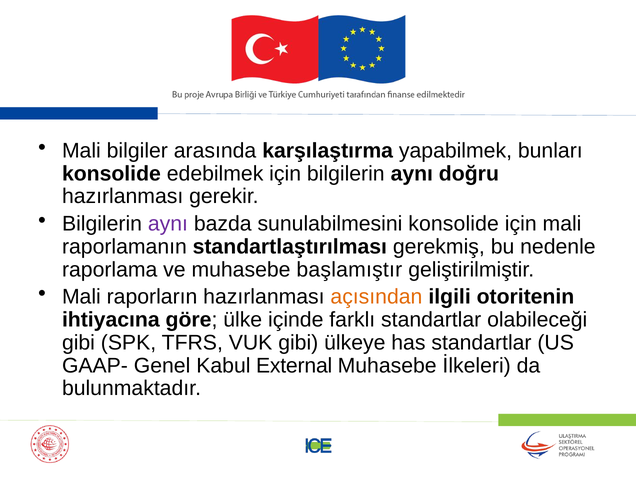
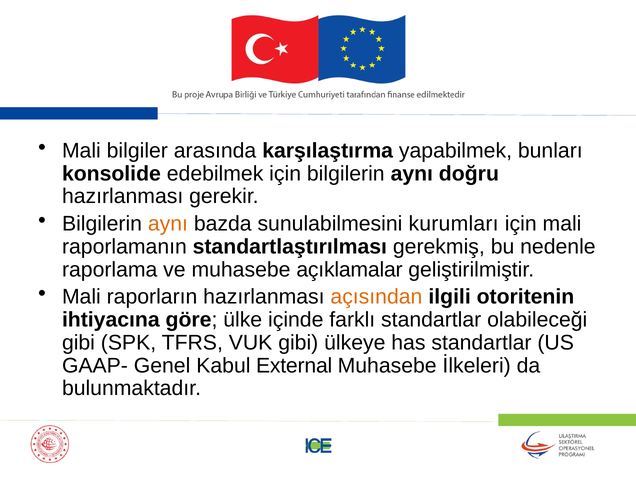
aynı at (168, 224) colour: purple -> orange
sunulabilmesini konsolide: konsolide -> kurumları
başlamıştır: başlamıştır -> açıklamalar
